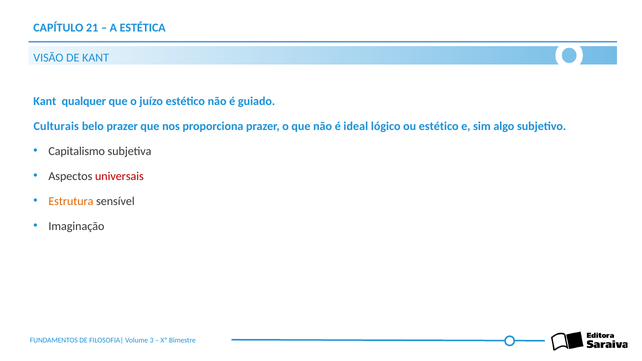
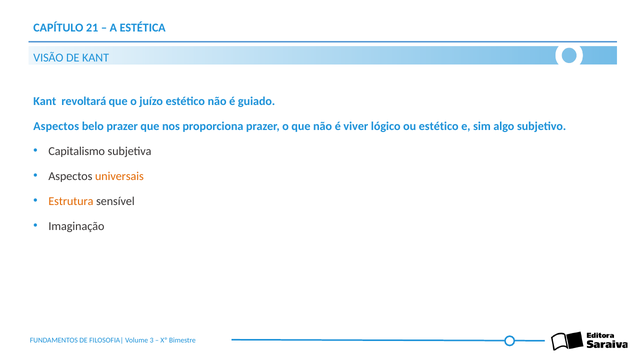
qualquer: qualquer -> revoltará
Culturais at (56, 126): Culturais -> Aspectos
ideal: ideal -> viver
universais colour: red -> orange
